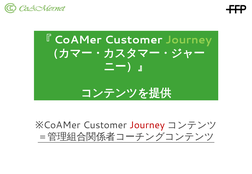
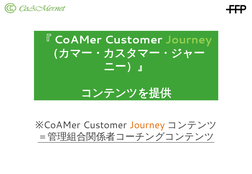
Journey at (147, 126) colour: red -> orange
